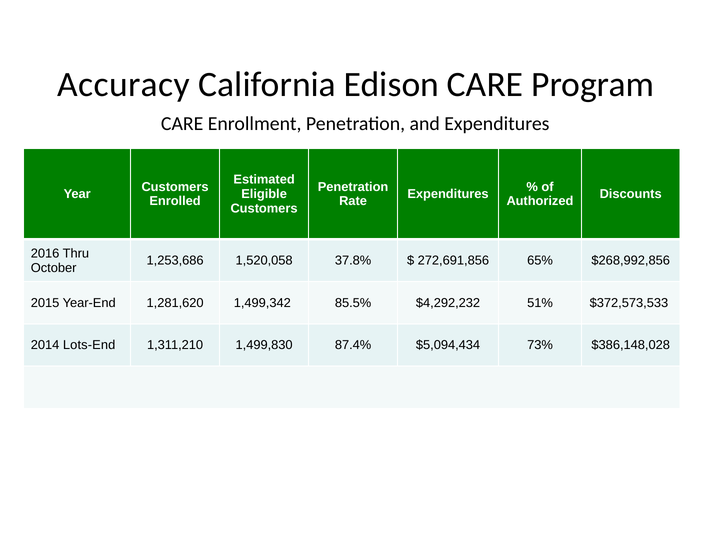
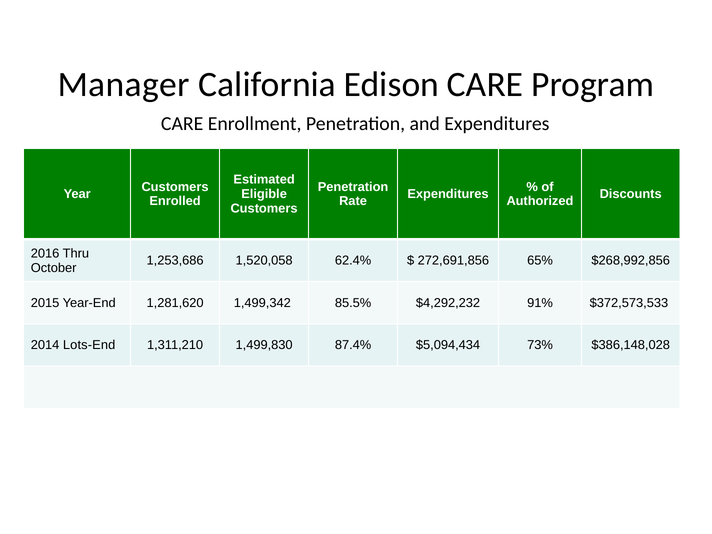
Accuracy: Accuracy -> Manager
37.8%: 37.8% -> 62.4%
51%: 51% -> 91%
